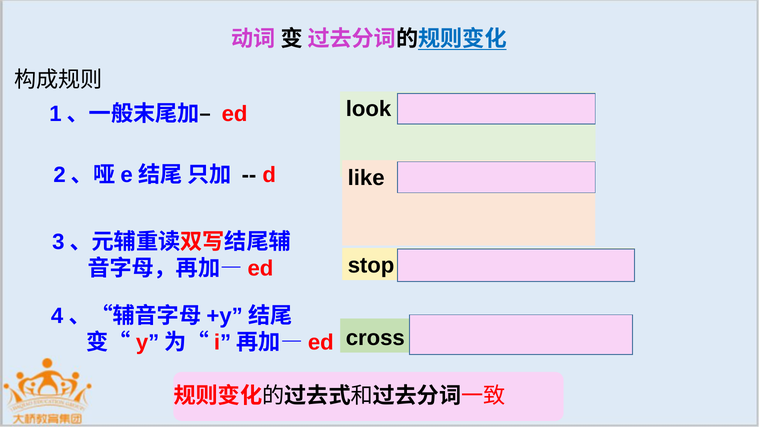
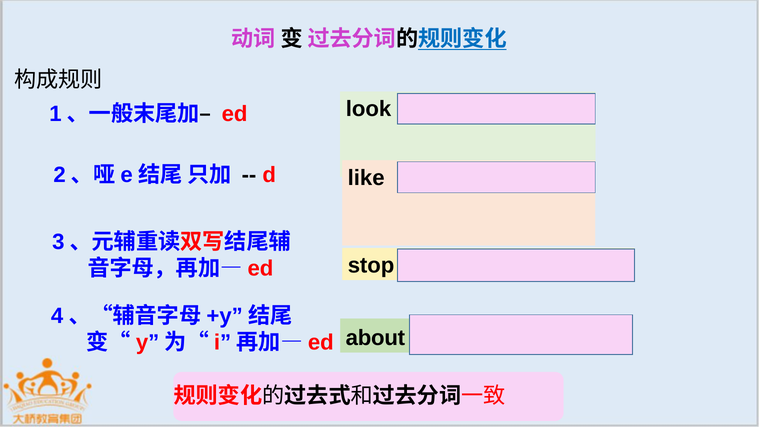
cross: cross -> about
